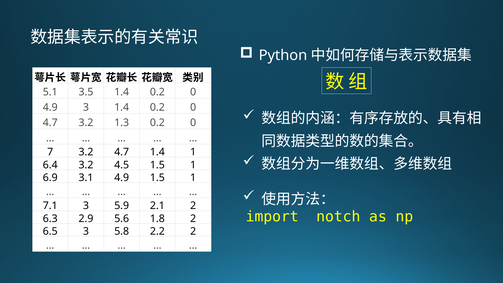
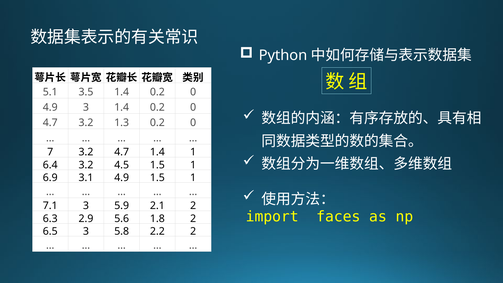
notch: notch -> faces
